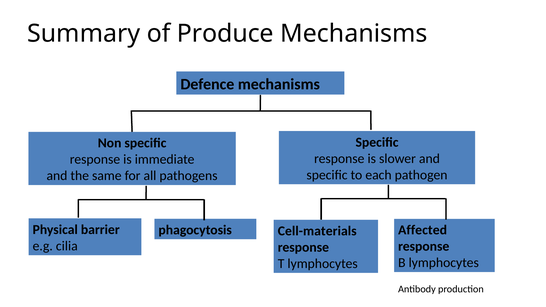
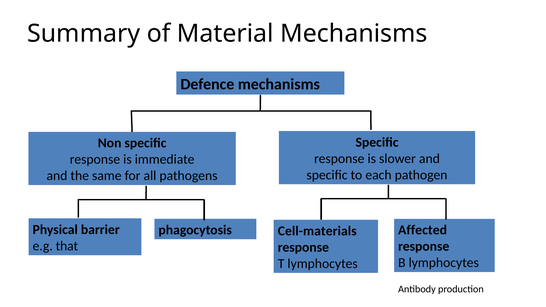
Produce: Produce -> Material
cilia: cilia -> that
